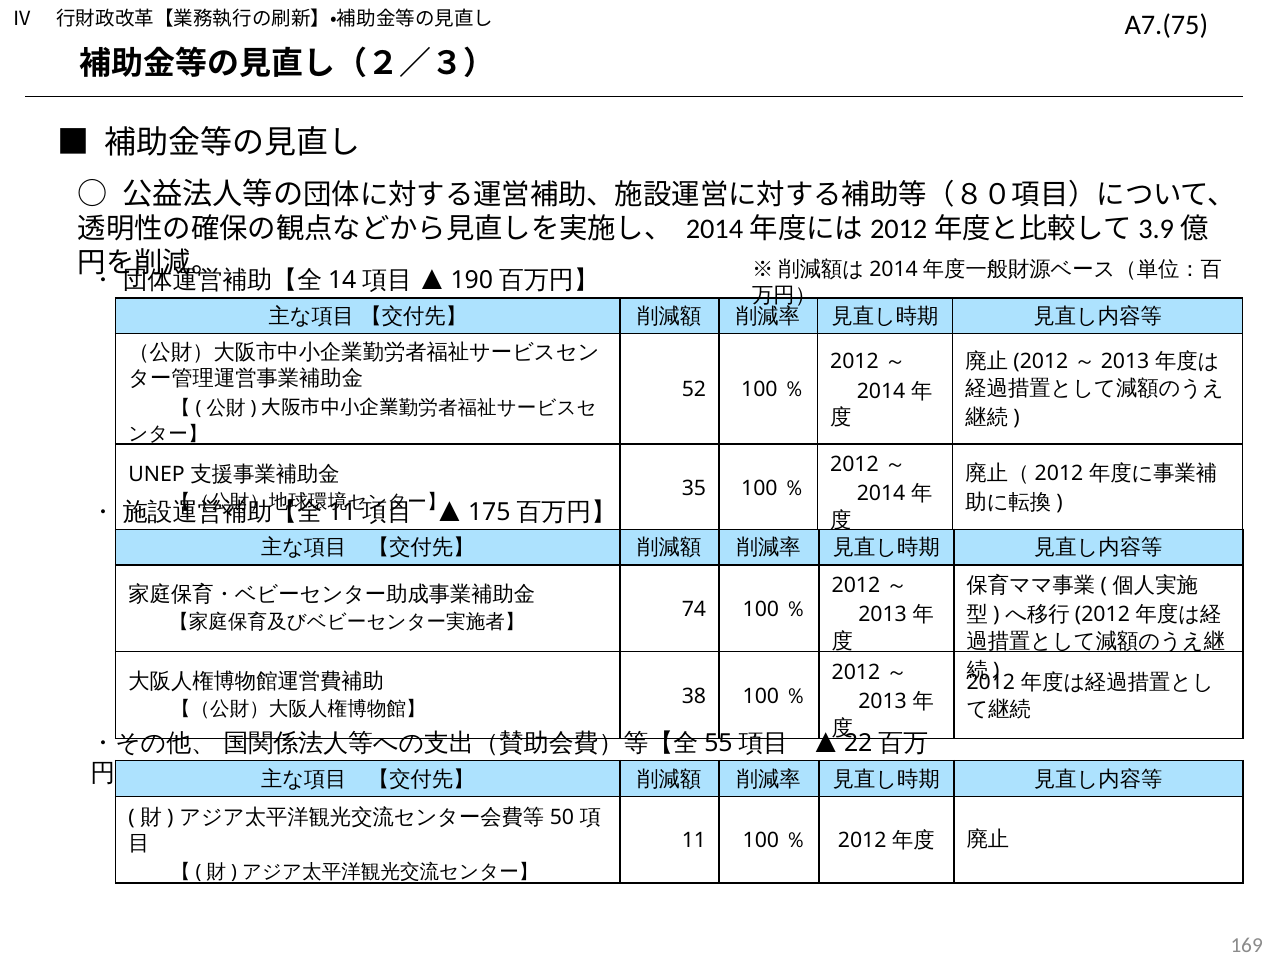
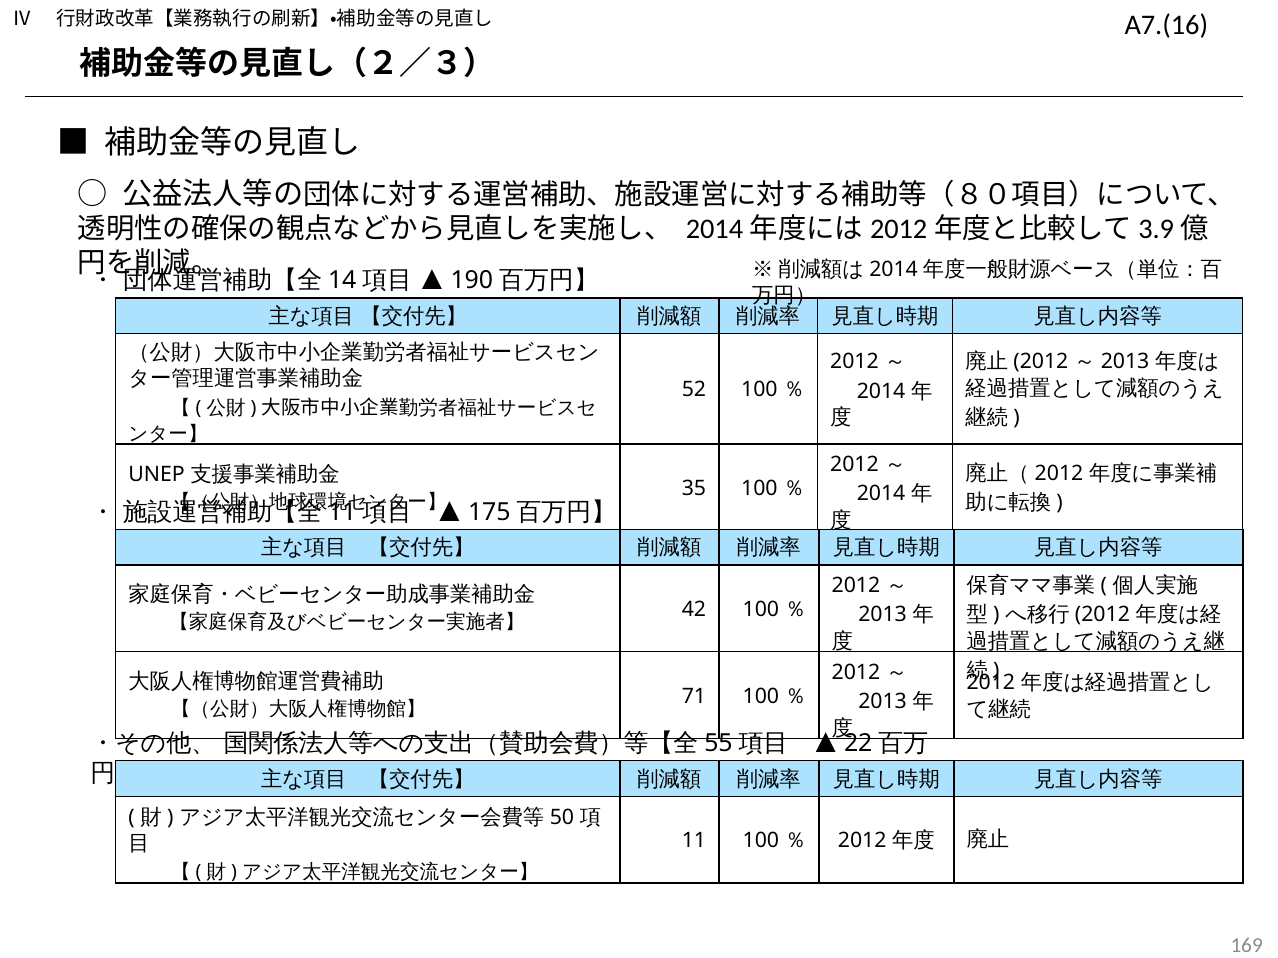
A7.(75: A7.(75 -> A7.(16
74: 74 -> 42
38: 38 -> 71
